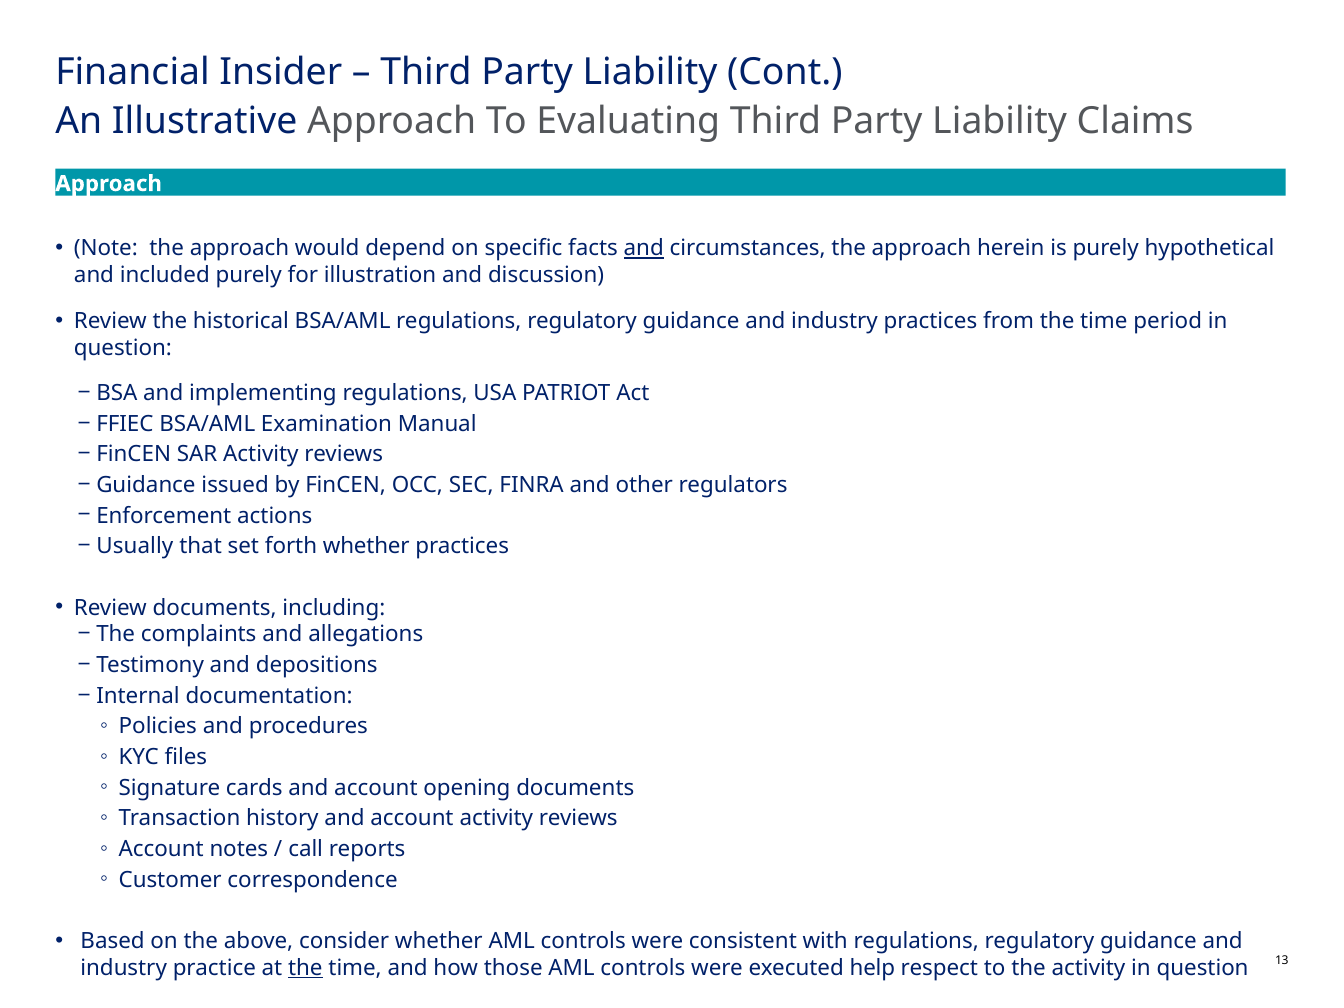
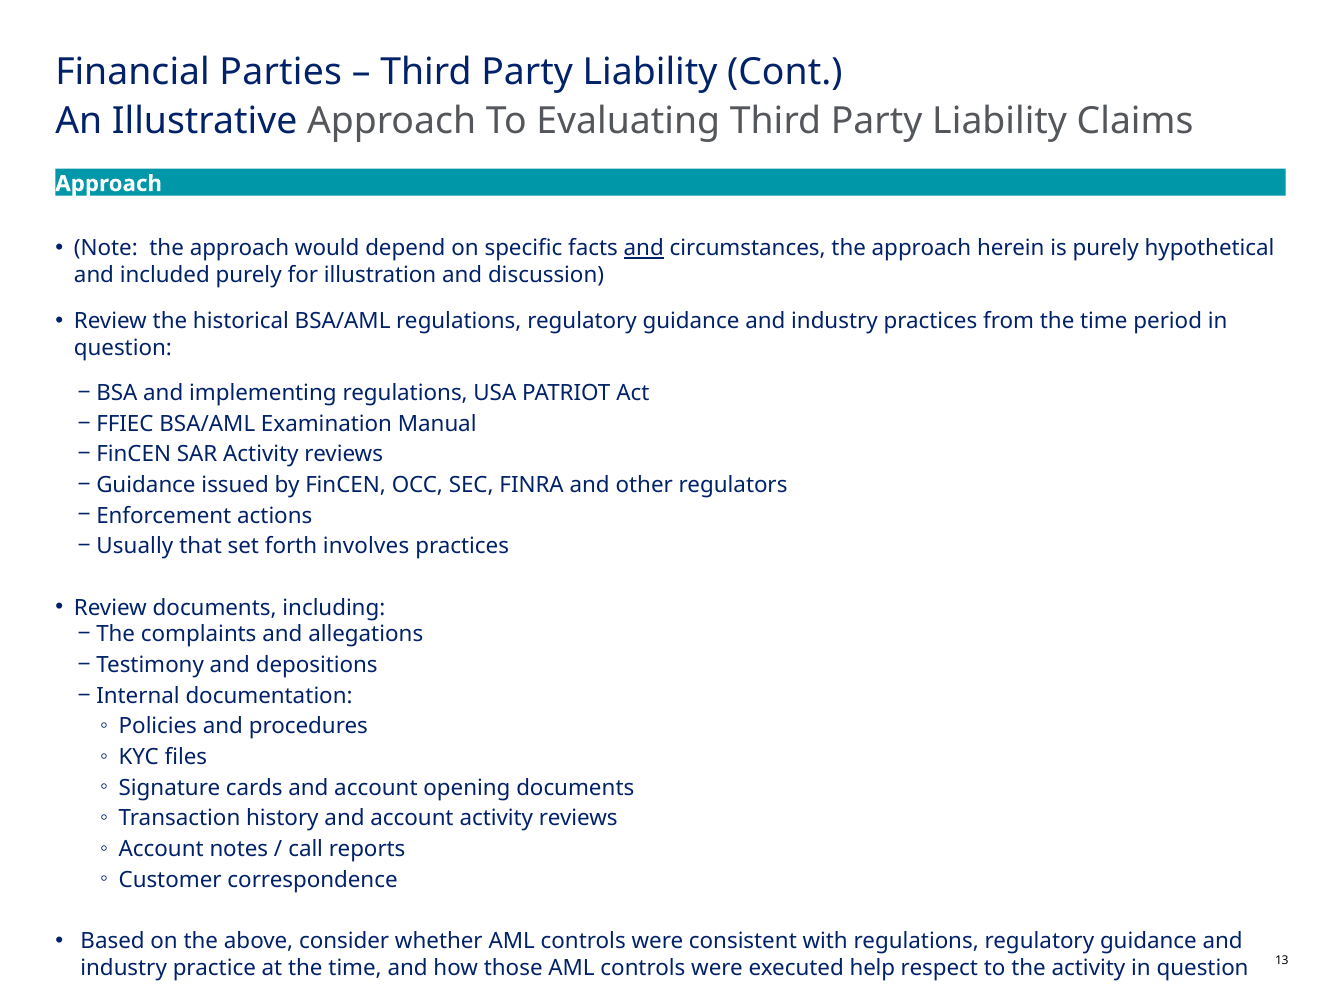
Insider: Insider -> Parties
forth whether: whether -> involves
the at (305, 968) underline: present -> none
